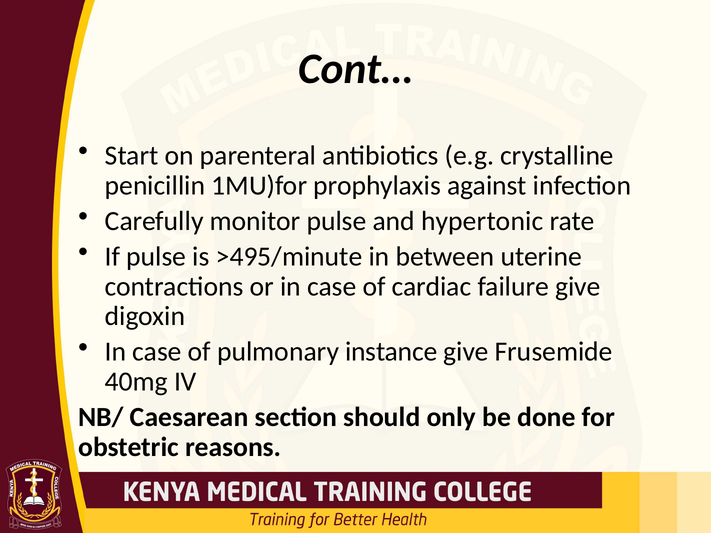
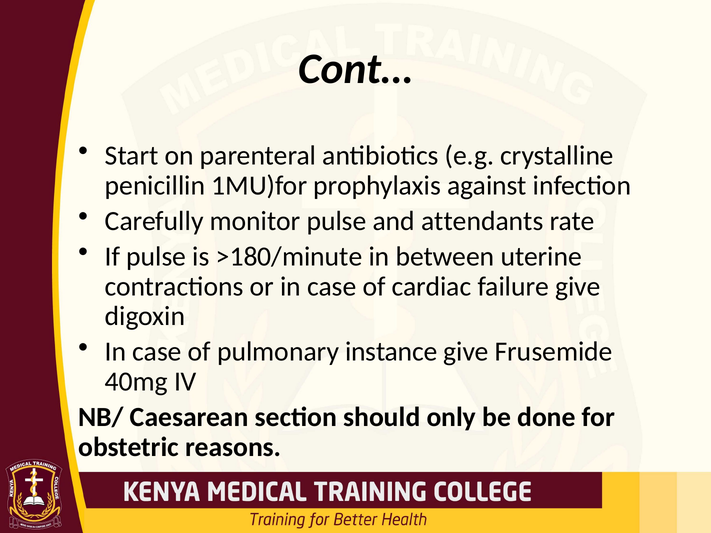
hypertonic: hypertonic -> attendants
>495/minute: >495/minute -> >180/minute
